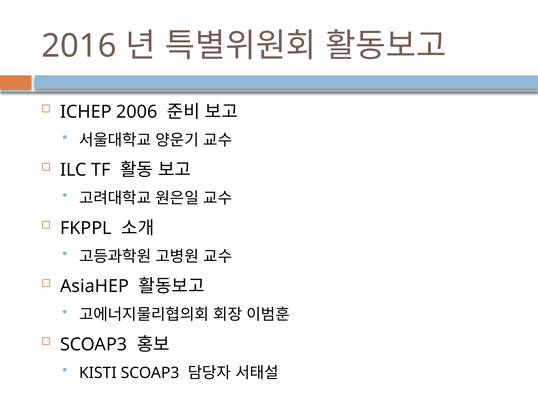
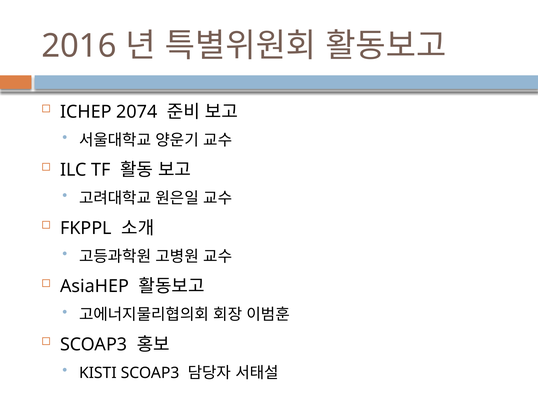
2006: 2006 -> 2074
